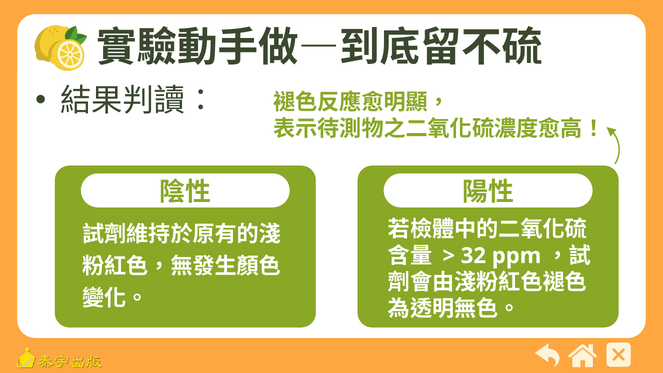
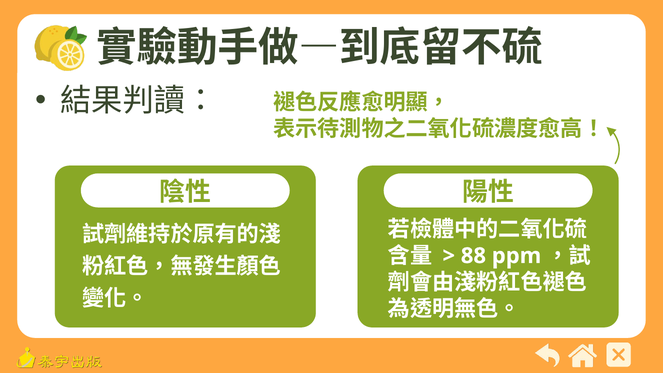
32: 32 -> 88
